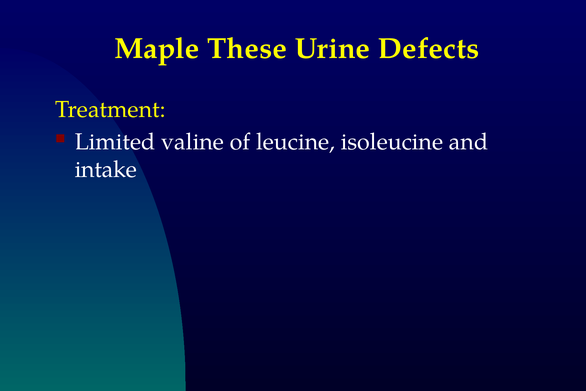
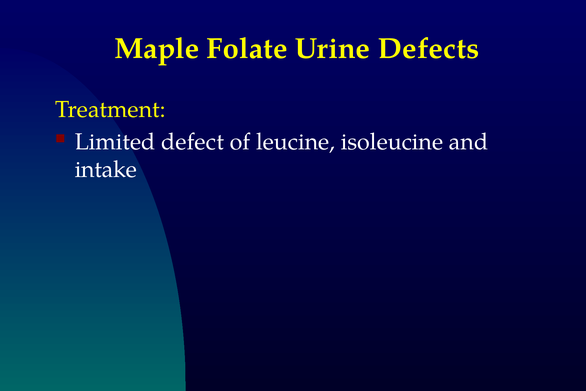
These: These -> Folate
valine: valine -> defect
